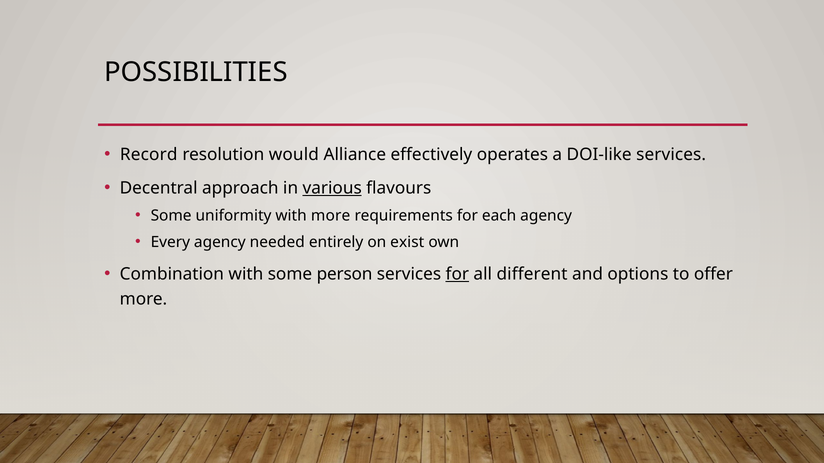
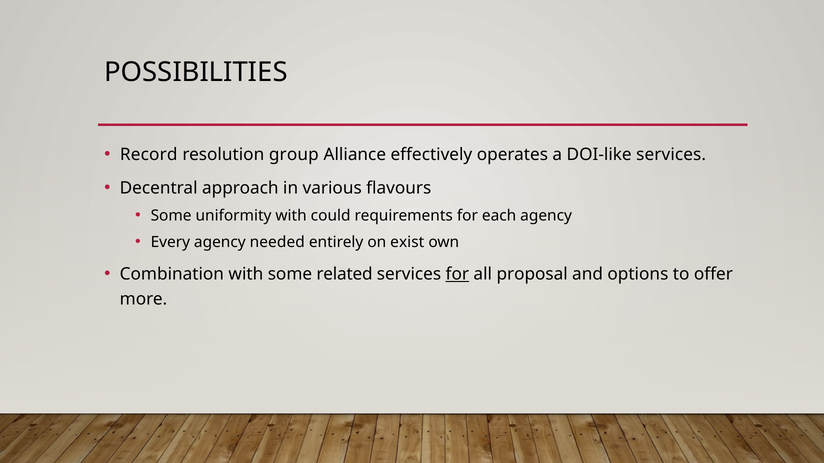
would: would -> group
various underline: present -> none
with more: more -> could
person: person -> related
different: different -> proposal
